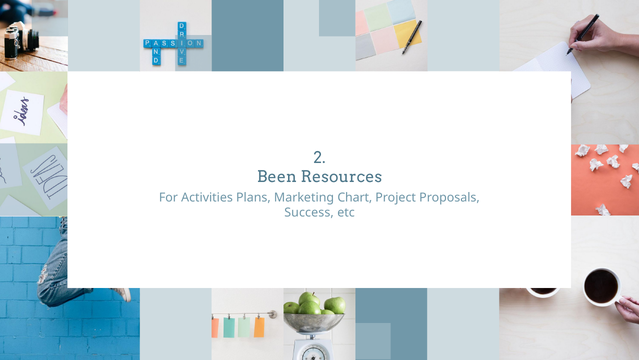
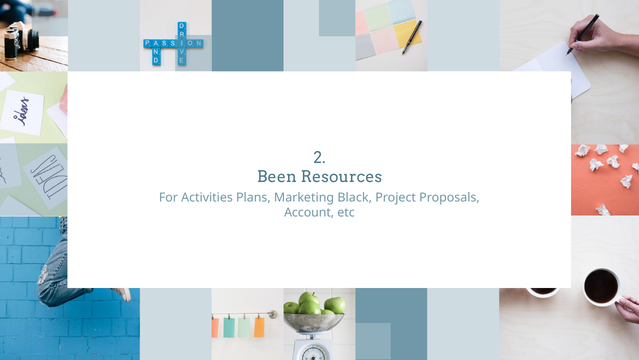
Chart: Chart -> Black
Success: Success -> Account
